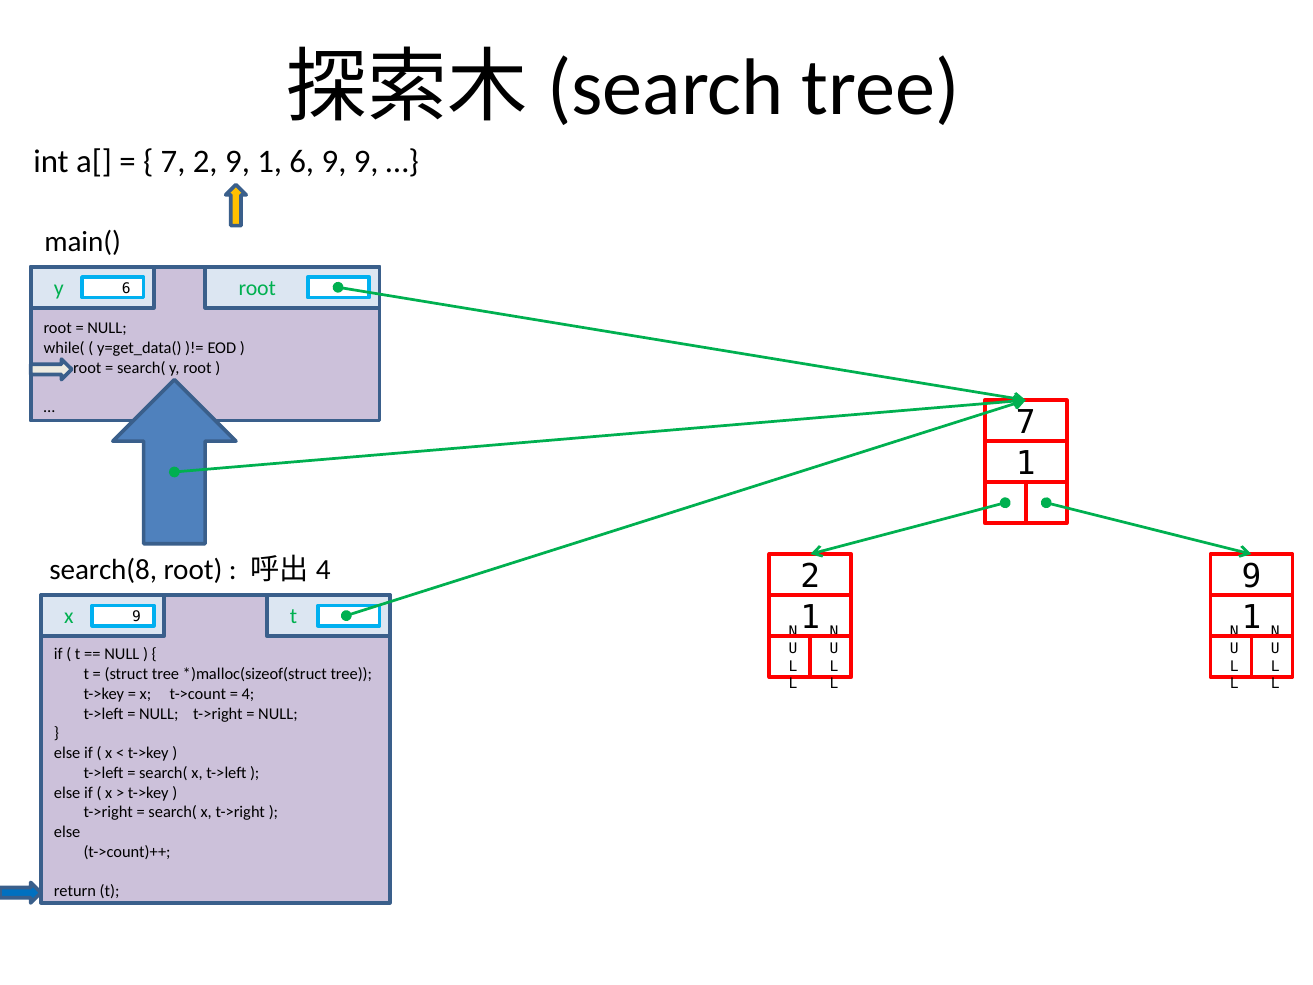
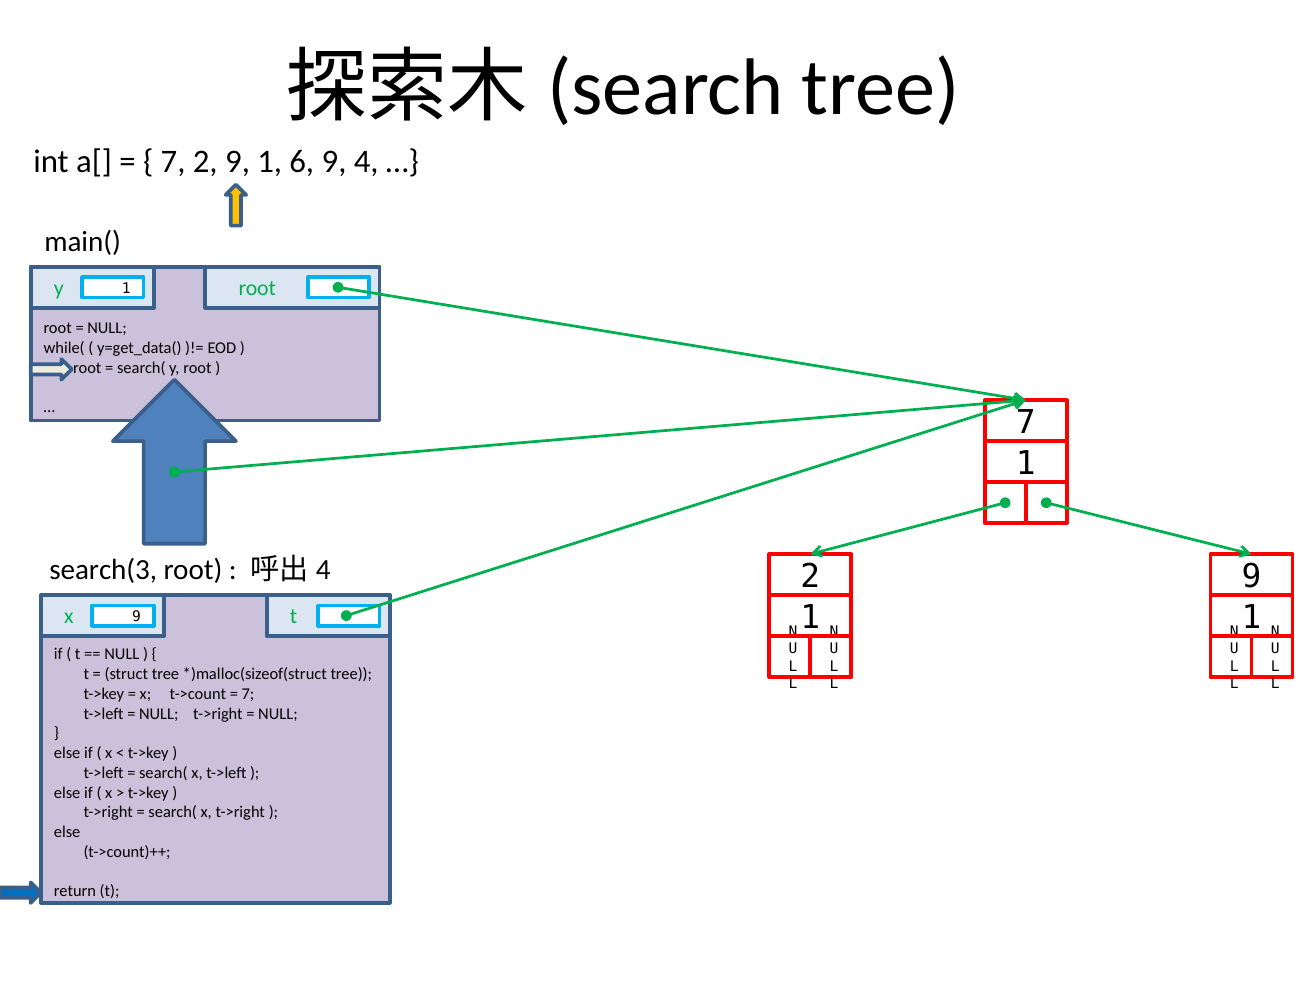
9 9: 9 -> 4
y 6: 6 -> 1
search(8: search(8 -> search(3
4 at (248, 694): 4 -> 7
